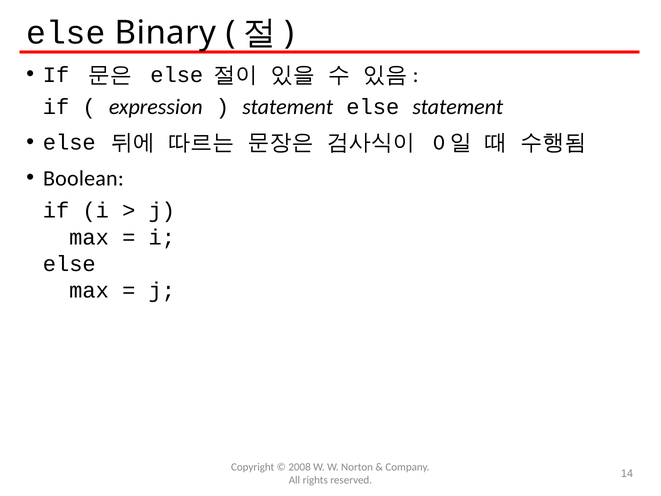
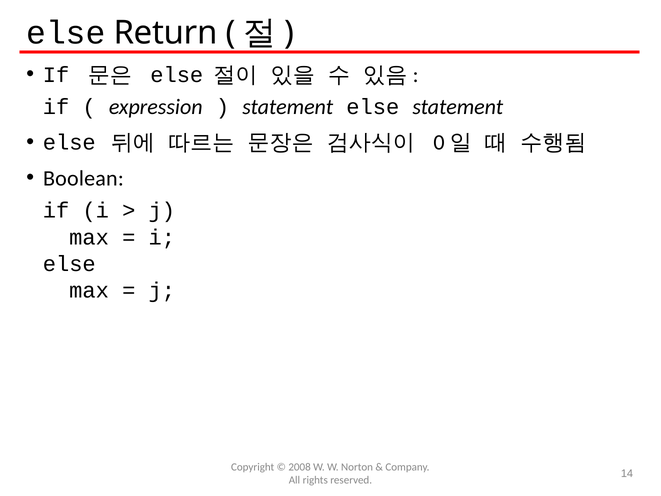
Binary: Binary -> Return
